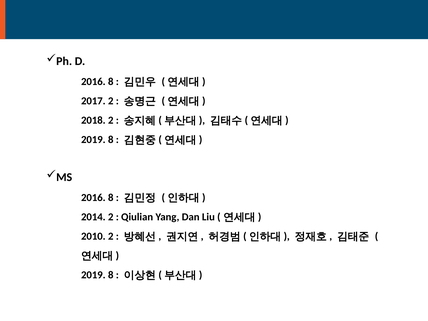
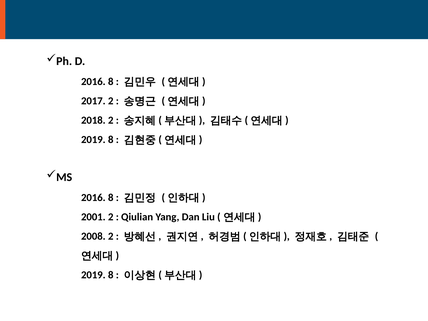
2014: 2014 -> 2001
2010: 2010 -> 2008
